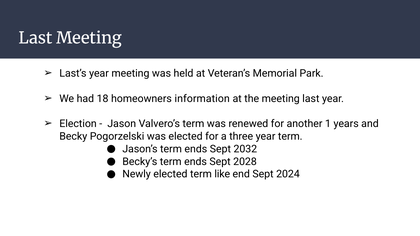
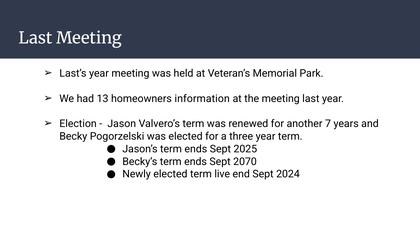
18: 18 -> 13
1: 1 -> 7
2032: 2032 -> 2025
2028: 2028 -> 2070
like: like -> live
